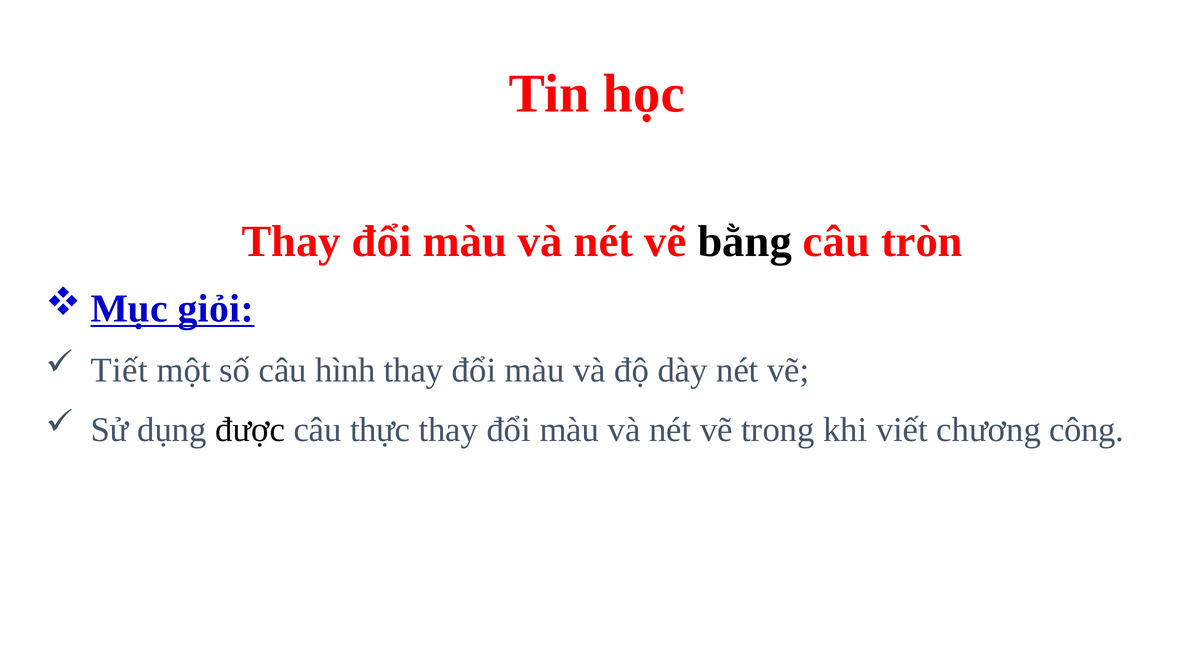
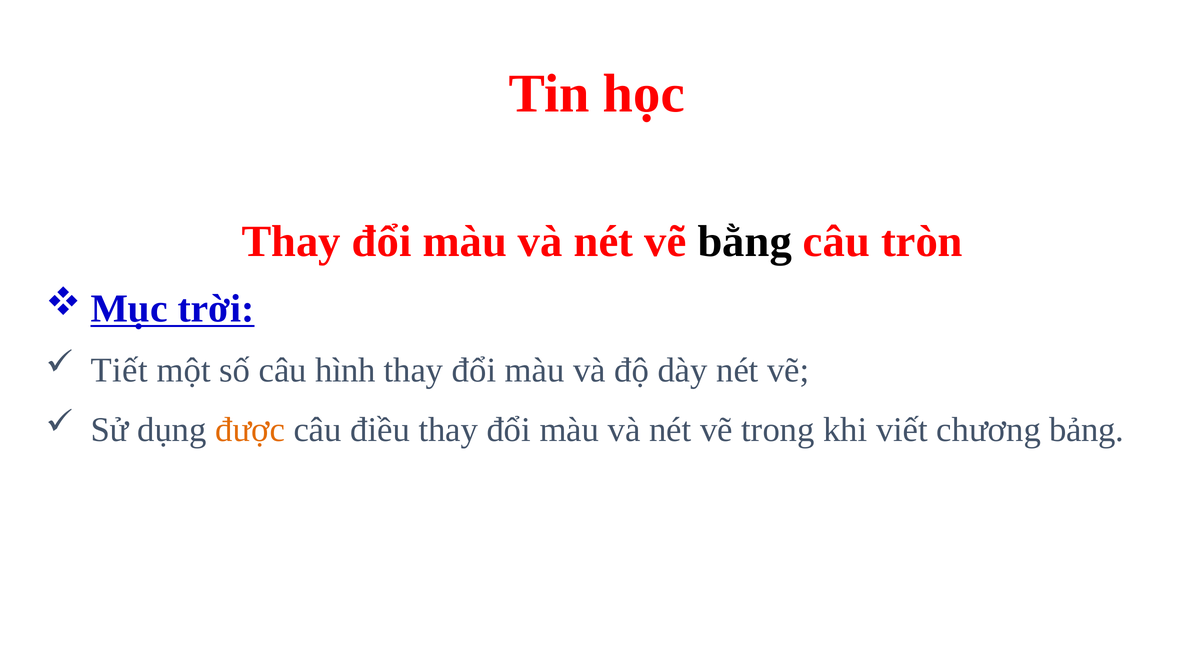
giỏi: giỏi -> trời
được colour: black -> orange
thực: thực -> điều
công: công -> bảng
